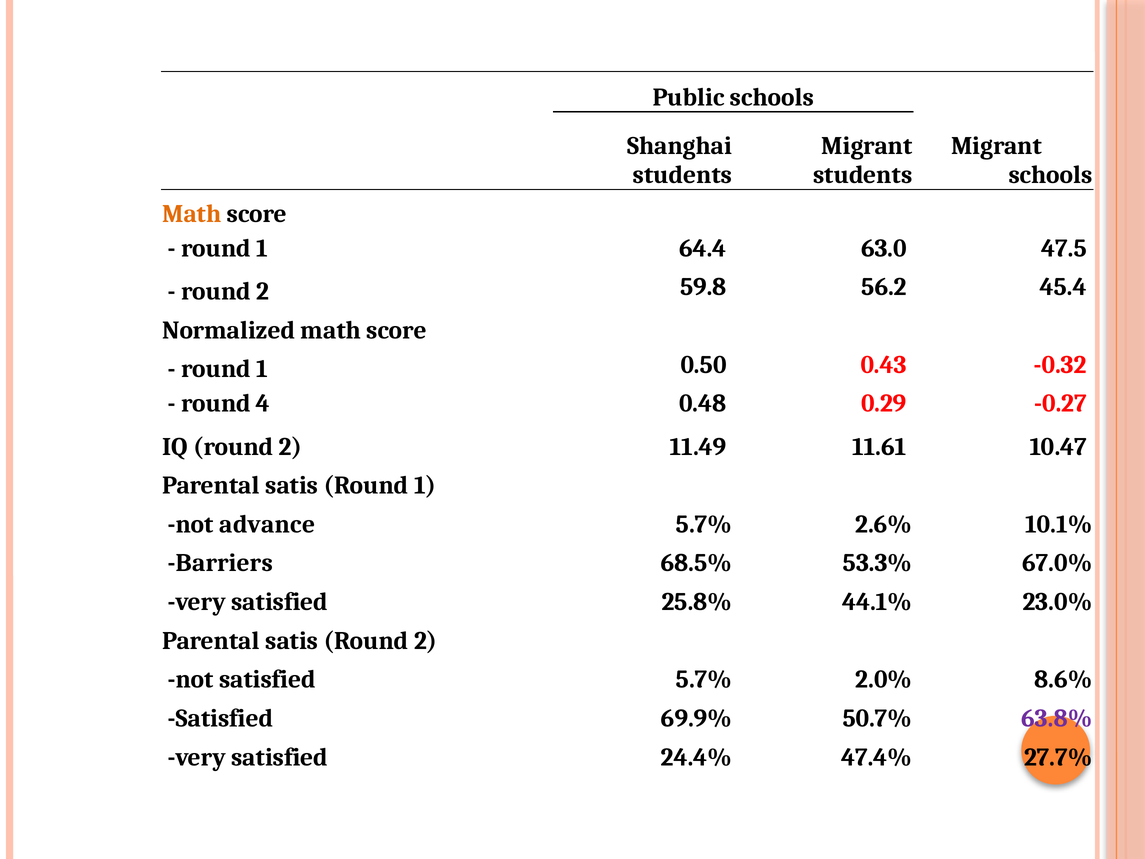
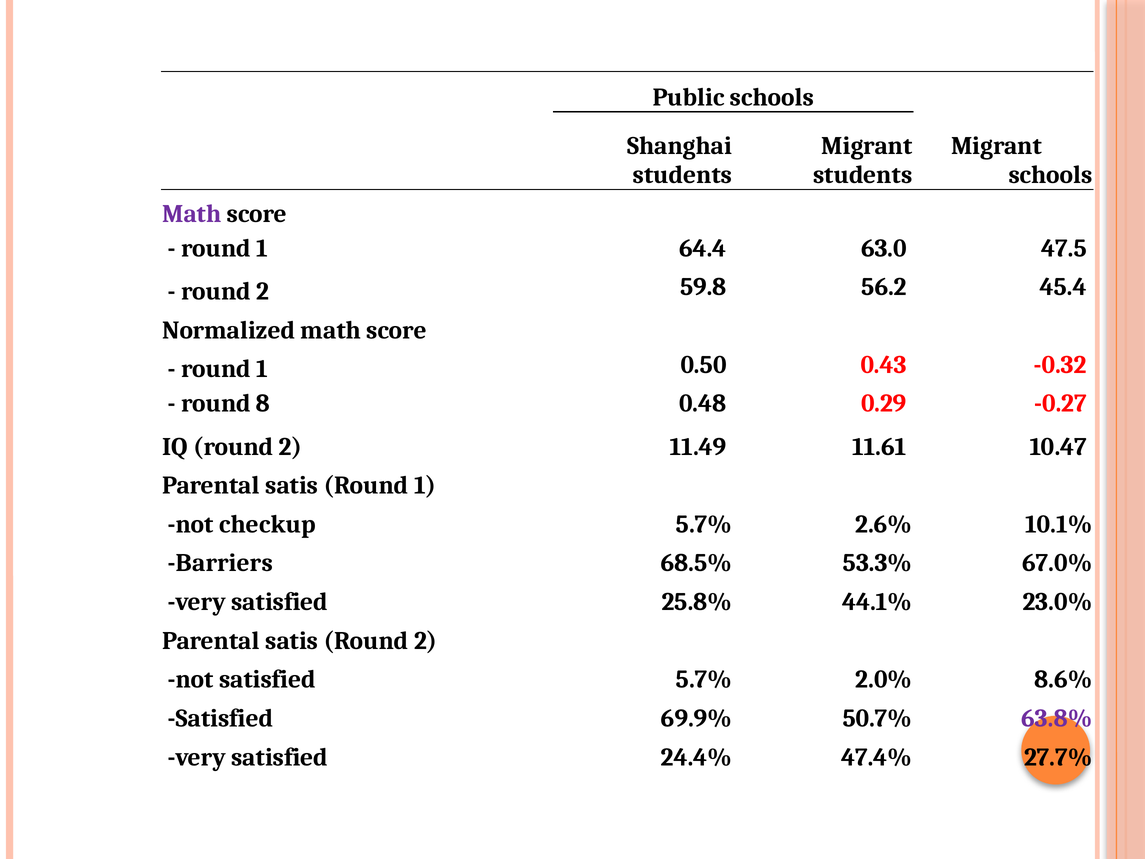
Math at (192, 214) colour: orange -> purple
4: 4 -> 8
advance: advance -> checkup
